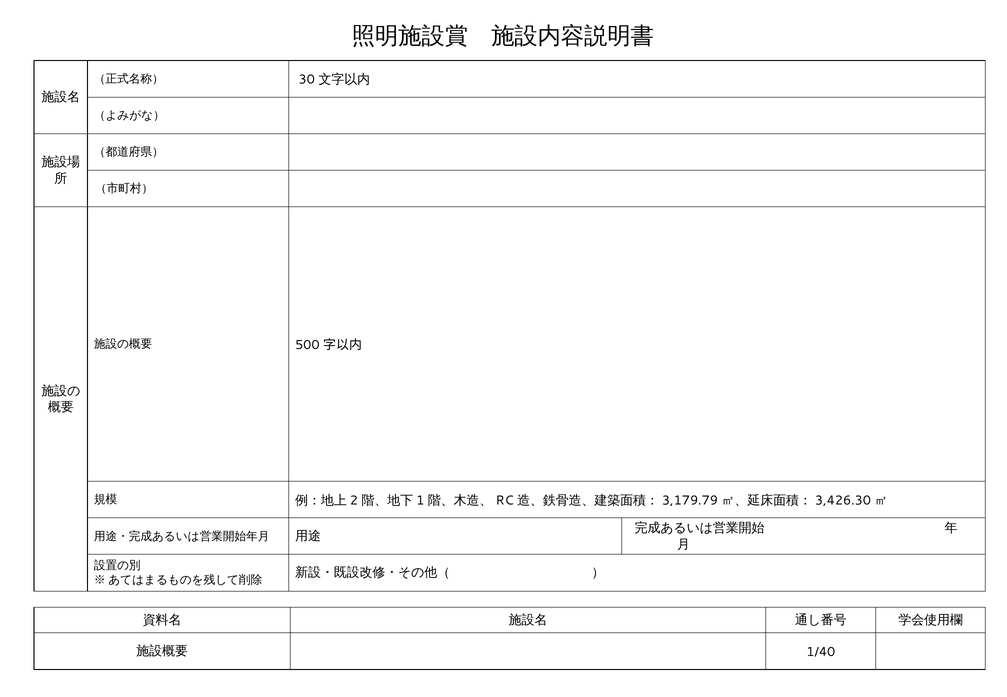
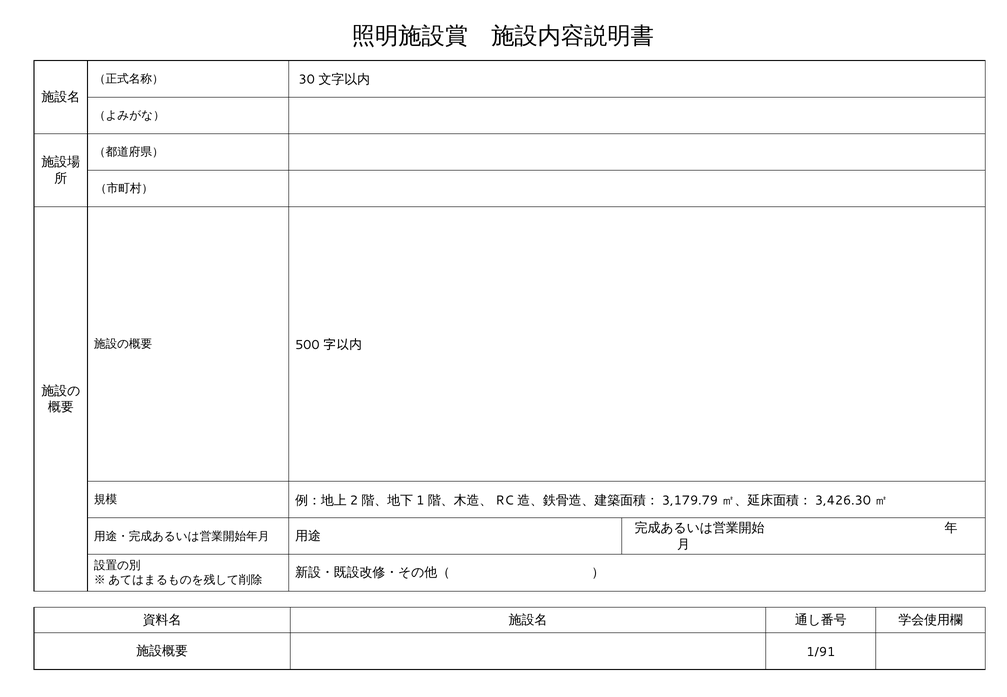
1/40: 1/40 -> 1/91
